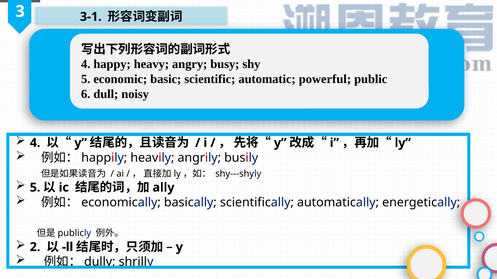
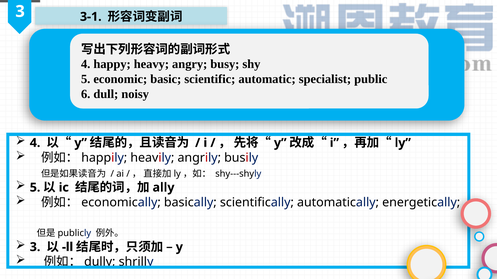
powerful: powerful -> specialist
2 at (35, 247): 2 -> 3
